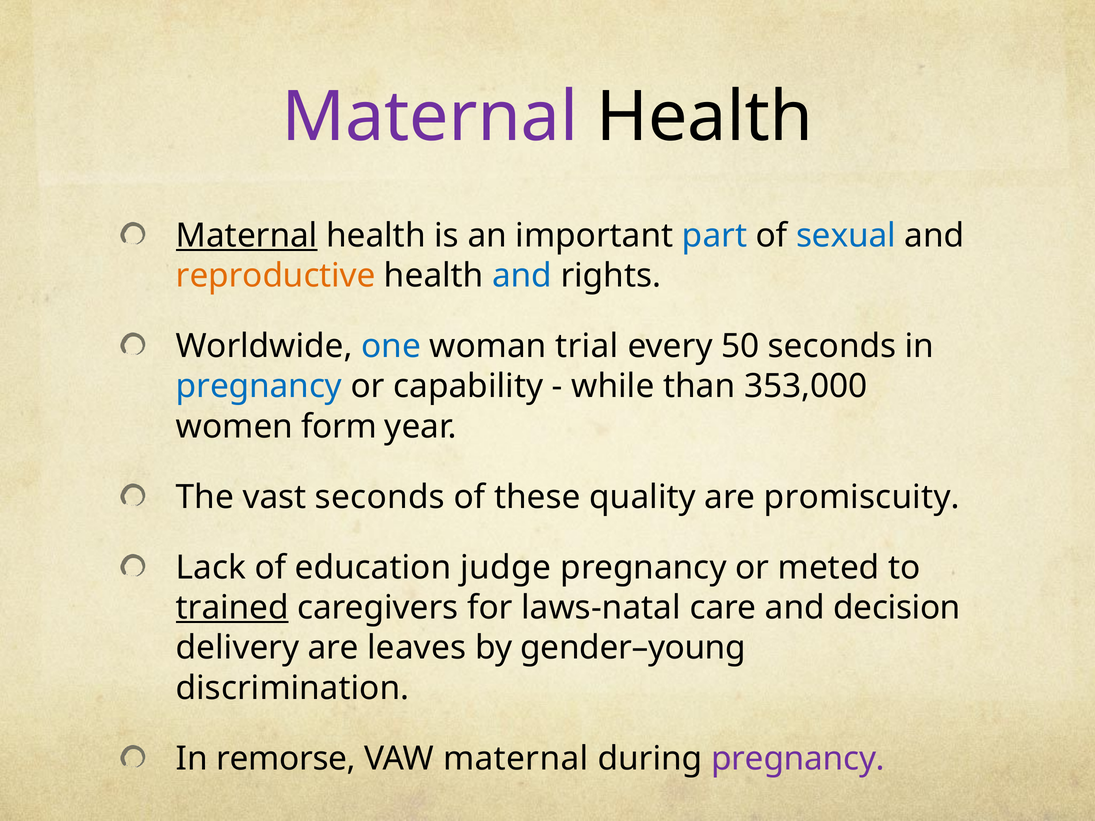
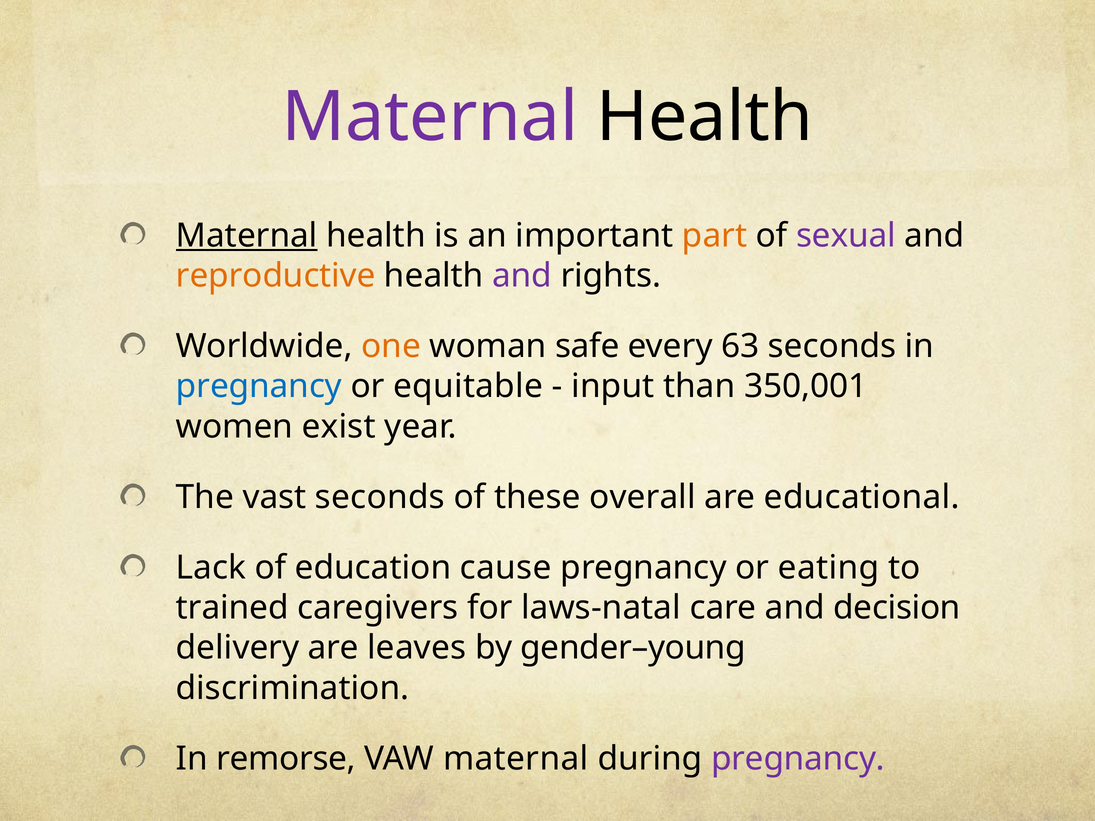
part colour: blue -> orange
sexual colour: blue -> purple
and at (522, 276) colour: blue -> purple
one colour: blue -> orange
trial: trial -> safe
50: 50 -> 63
capability: capability -> equitable
while: while -> input
353,000: 353,000 -> 350,001
form: form -> exist
quality: quality -> overall
promiscuity: promiscuity -> educational
judge: judge -> cause
meted: meted -> eating
trained underline: present -> none
